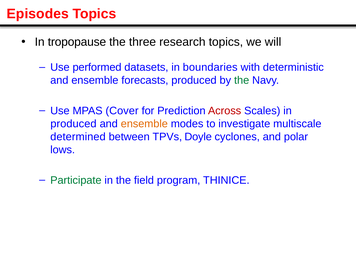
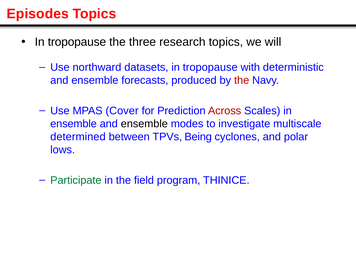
performed: performed -> northward
datasets in boundaries: boundaries -> tropopause
the at (242, 80) colour: green -> red
produced at (73, 124): produced -> ensemble
ensemble at (144, 124) colour: orange -> black
Doyle: Doyle -> Being
